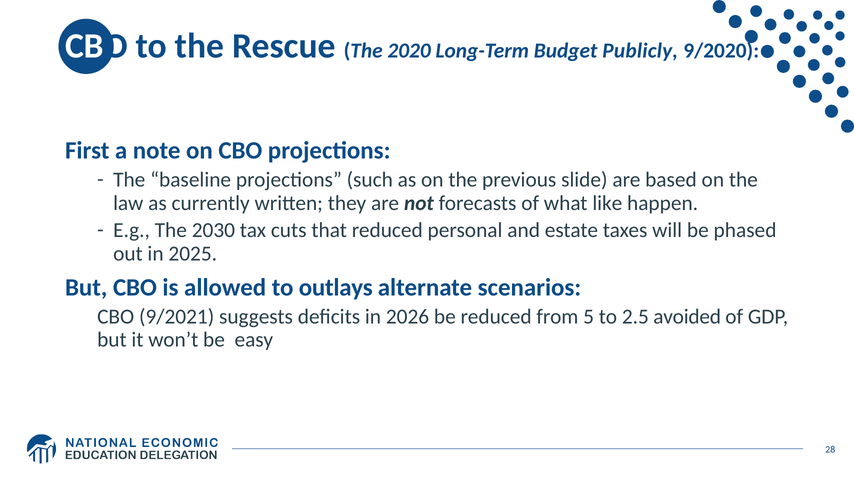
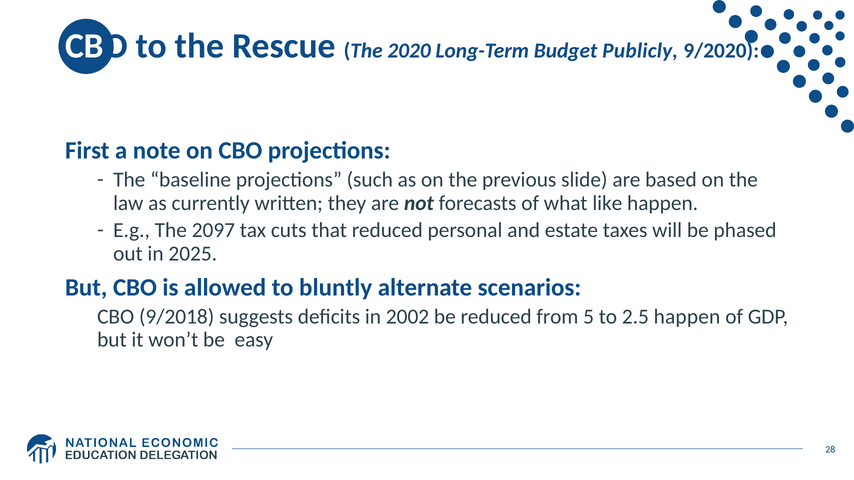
2030: 2030 -> 2097
outlays: outlays -> bluntly
9/2021: 9/2021 -> 9/2018
2026: 2026 -> 2002
2.5 avoided: avoided -> happen
